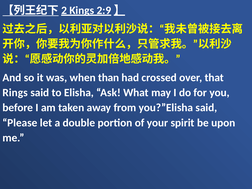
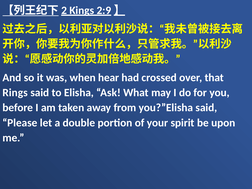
than: than -> hear
